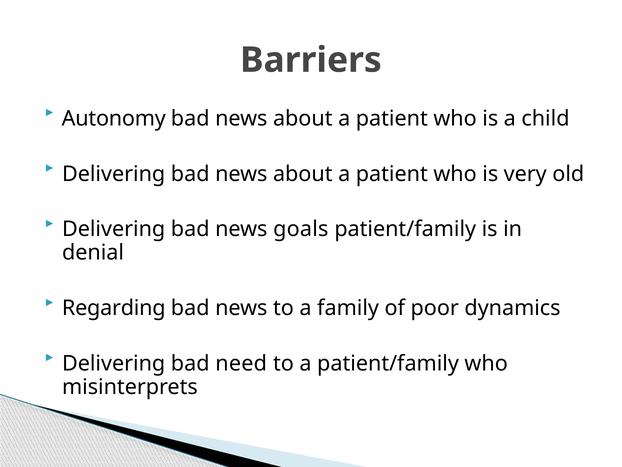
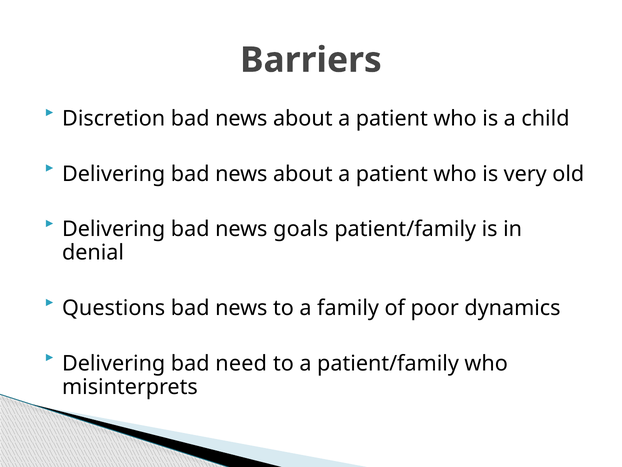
Autonomy: Autonomy -> Discretion
Regarding: Regarding -> Questions
